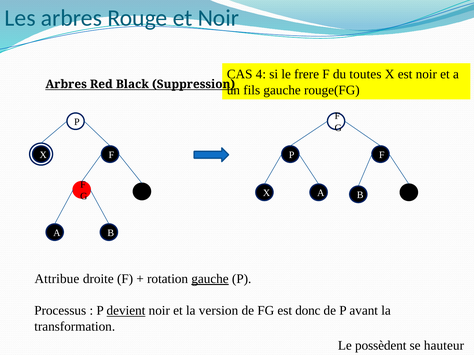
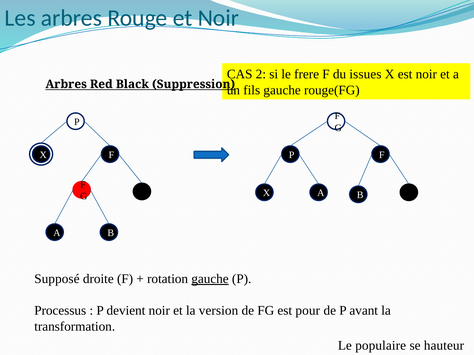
4: 4 -> 2
toutes: toutes -> issues
Attribue: Attribue -> Supposé
devient underline: present -> none
donc: donc -> pour
possèdent: possèdent -> populaire
